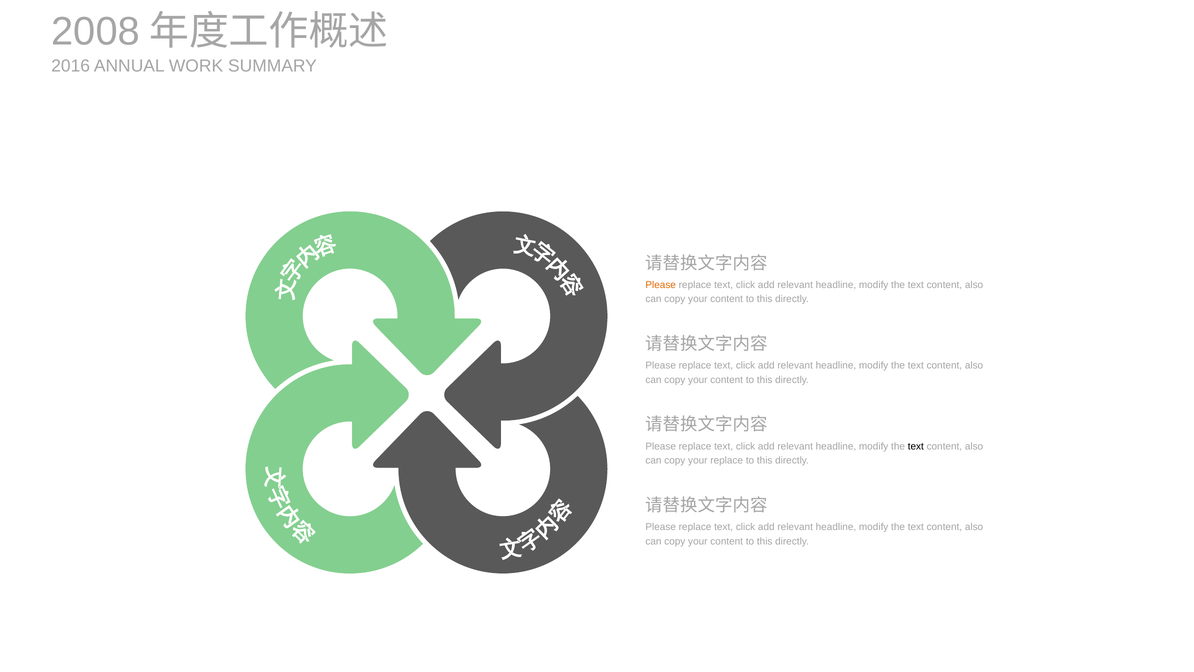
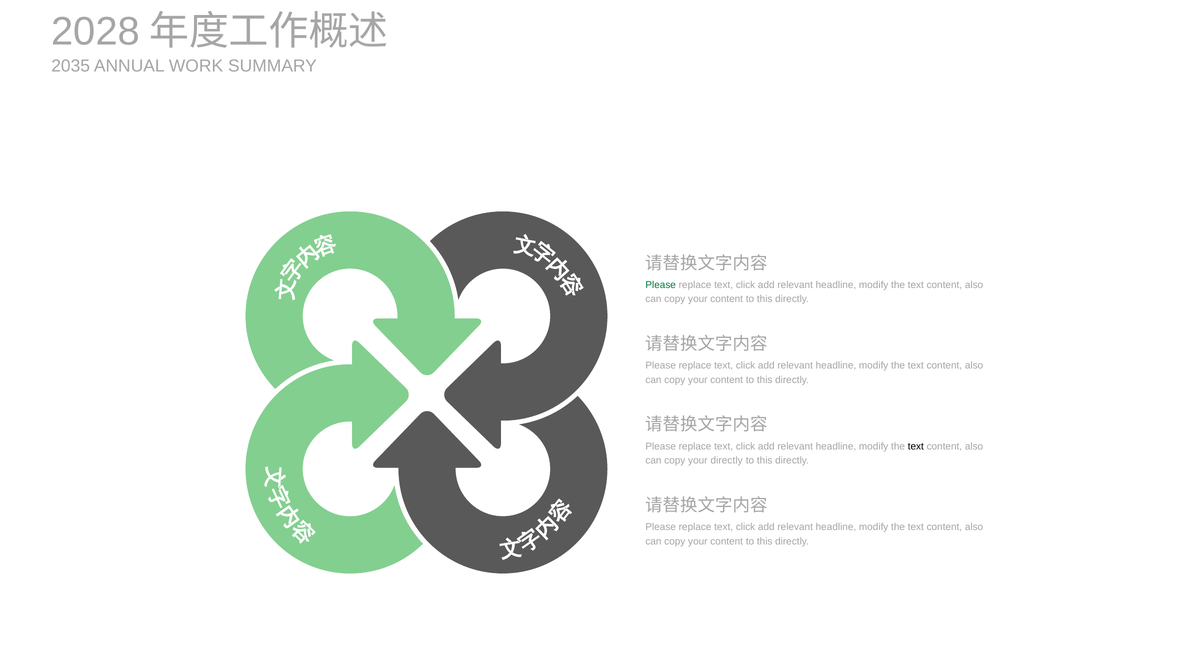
2008: 2008 -> 2028
2016: 2016 -> 2035
Please at (661, 285) colour: orange -> green
your replace: replace -> directly
